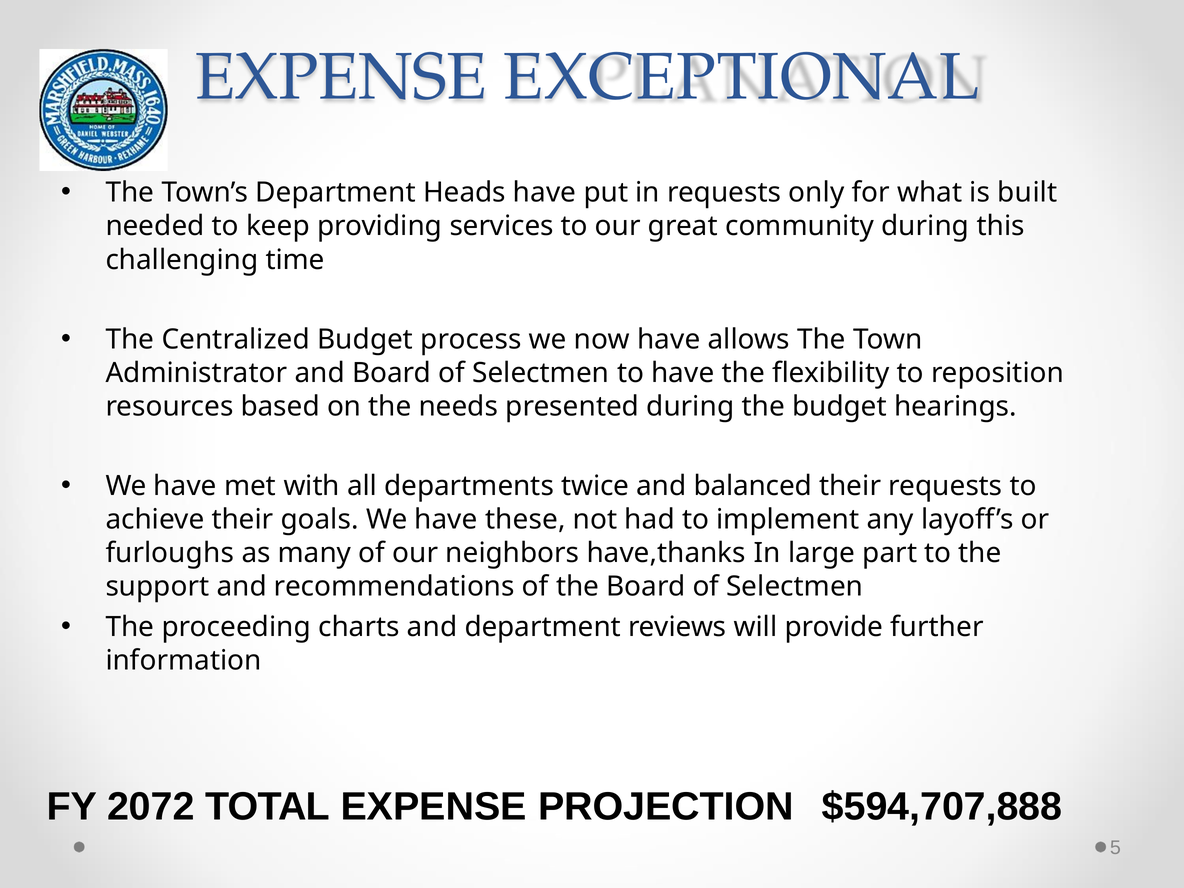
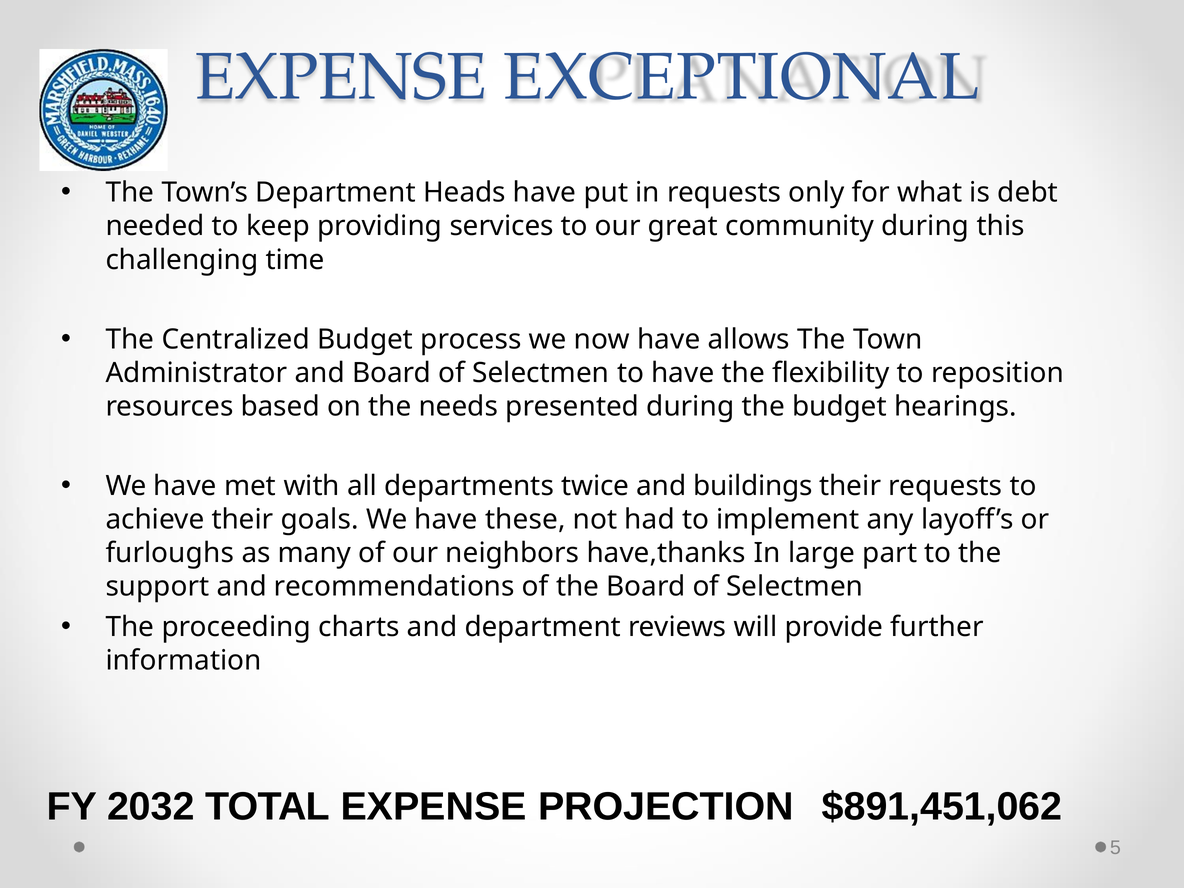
built: built -> debt
balanced: balanced -> buildings
2072: 2072 -> 2032
$594,707,888: $594,707,888 -> $891,451,062
